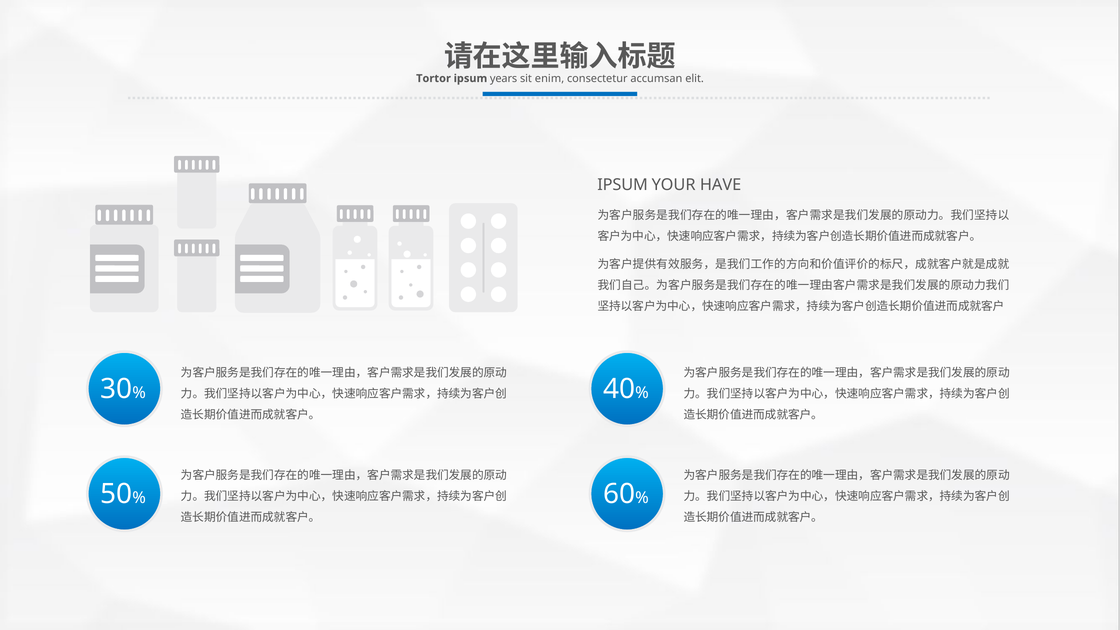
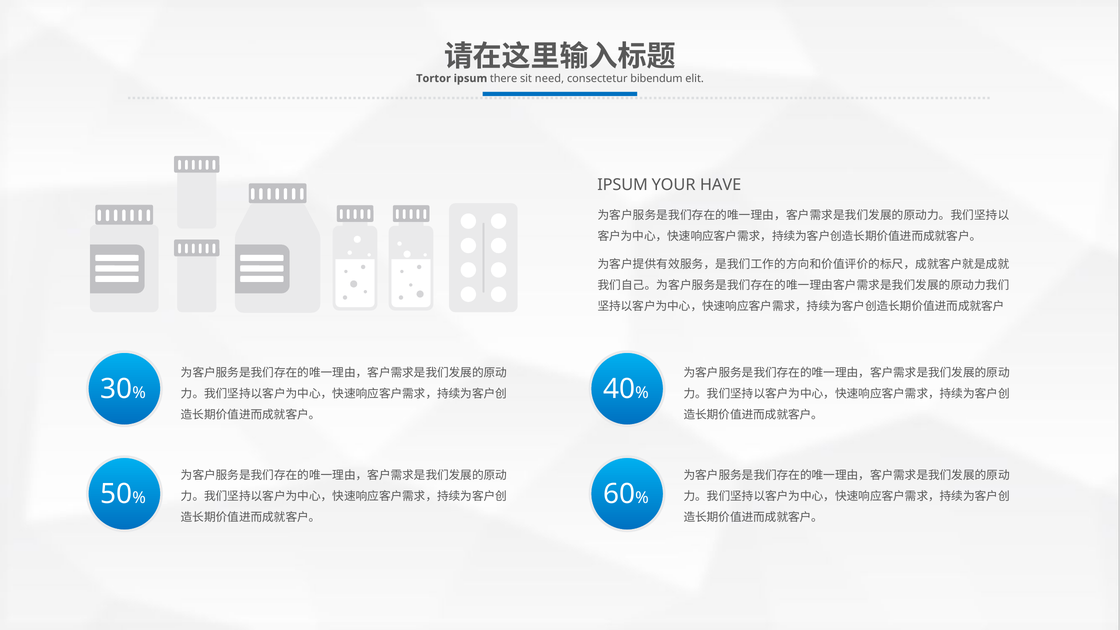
years: years -> there
enim: enim -> need
accumsan: accumsan -> bibendum
